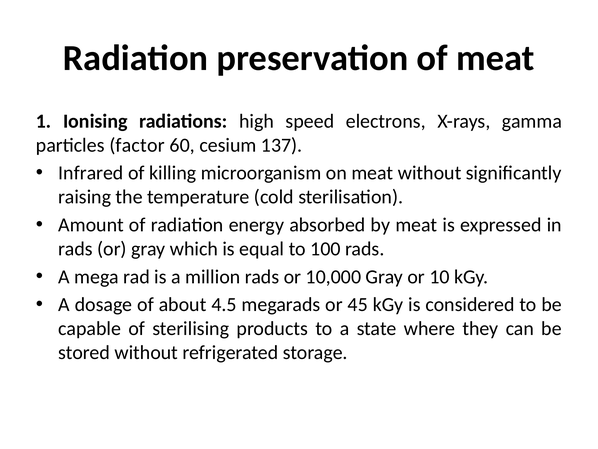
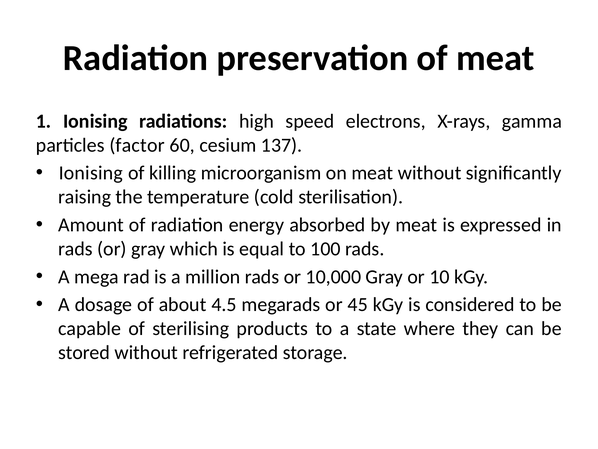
Infrared at (91, 173): Infrared -> Ionising
